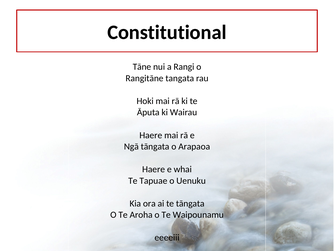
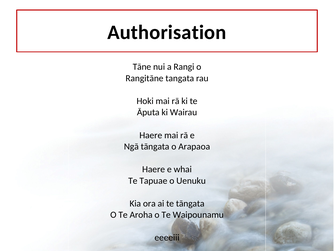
Constitutional: Constitutional -> Authorisation
